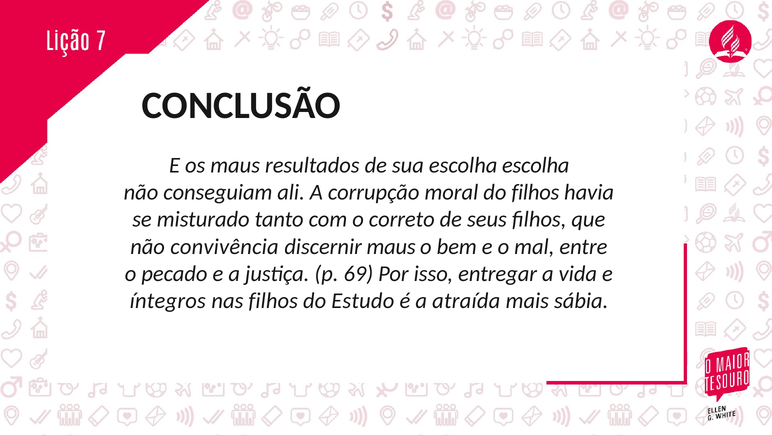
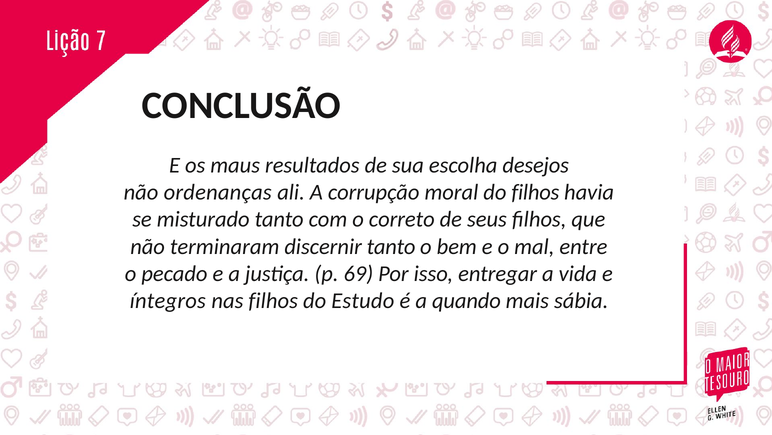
escolha escolha: escolha -> desejos
conseguiam: conseguiam -> ordenanças
convivência: convivência -> terminaram
discernir maus: maus -> tanto
atraída: atraída -> quando
